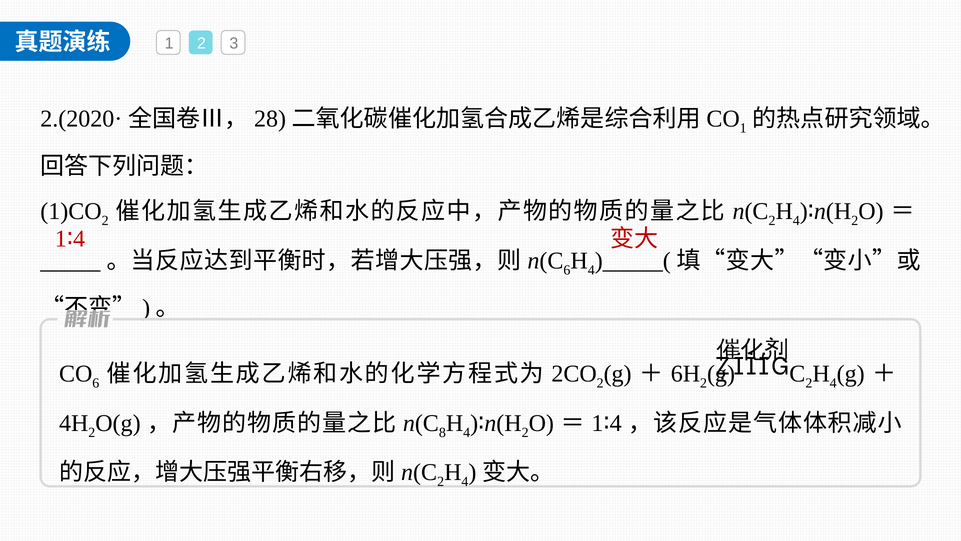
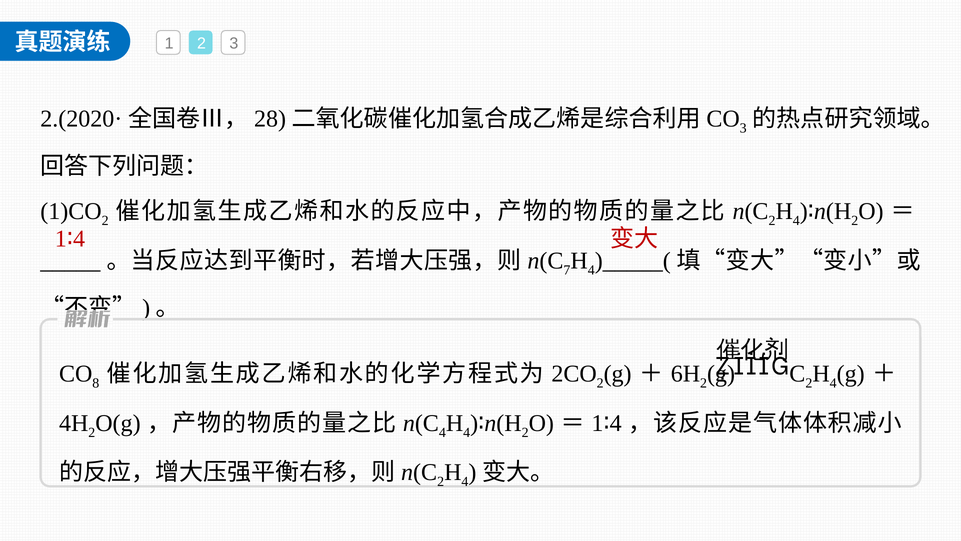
1 at (743, 128): 1 -> 3
6 at (567, 270): 6 -> 7
6 at (96, 383): 6 -> 8
8 at (442, 432): 8 -> 4
